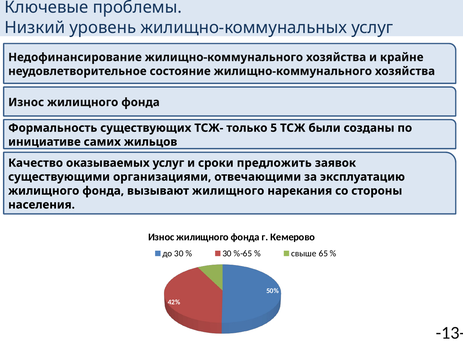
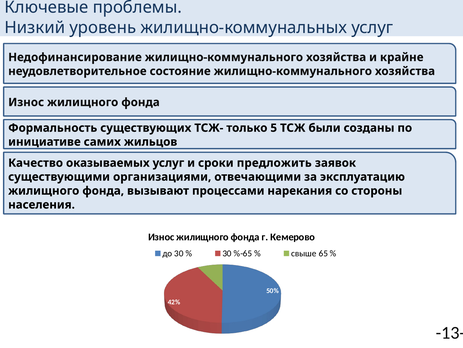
вызывают жилищного: жилищного -> процессами
